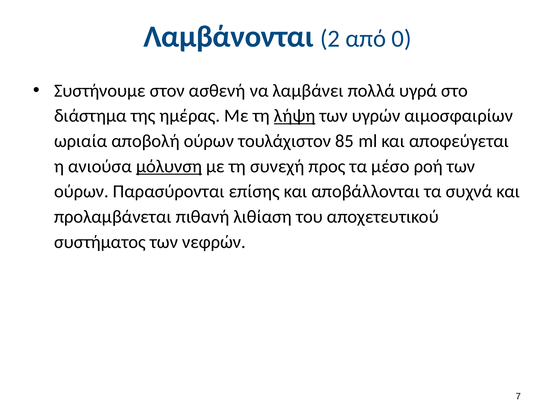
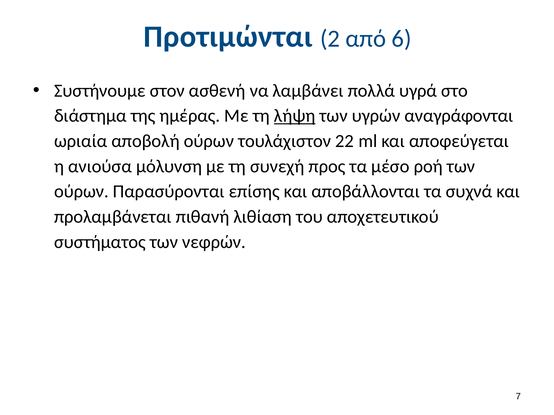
Λαμβάνονται: Λαμβάνονται -> Προτιμώνται
0: 0 -> 6
αιμοσφαιρίων: αιμοσφαιρίων -> αναγράφονται
85: 85 -> 22
μόλυνση underline: present -> none
